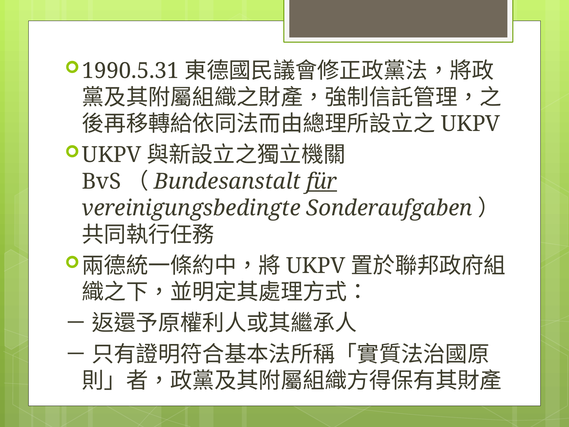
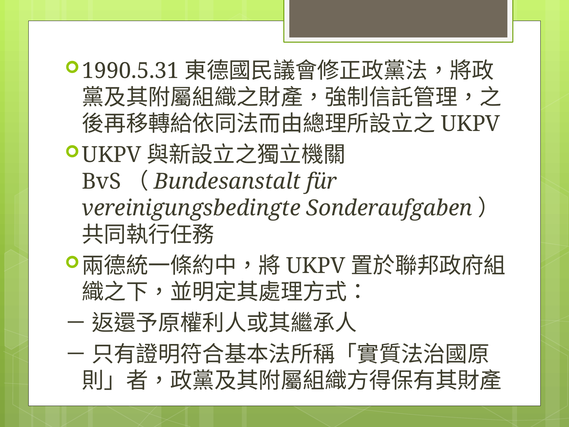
für underline: present -> none
